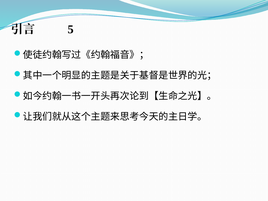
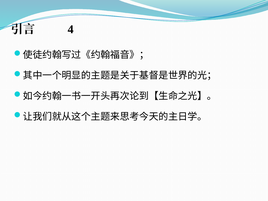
5: 5 -> 4
